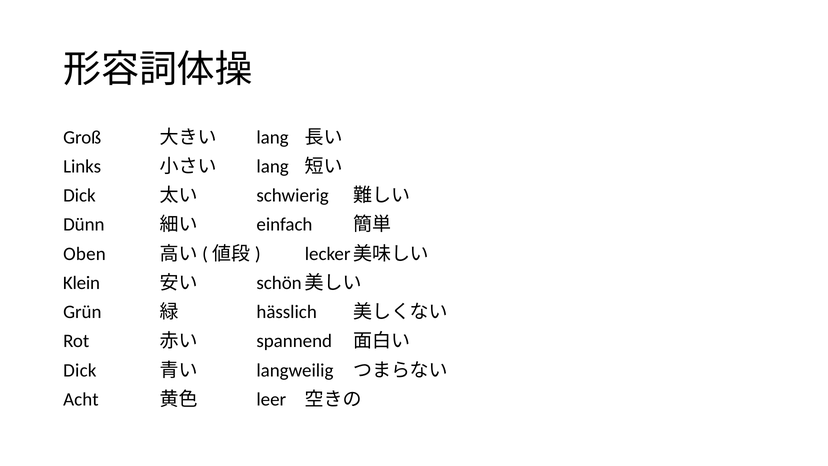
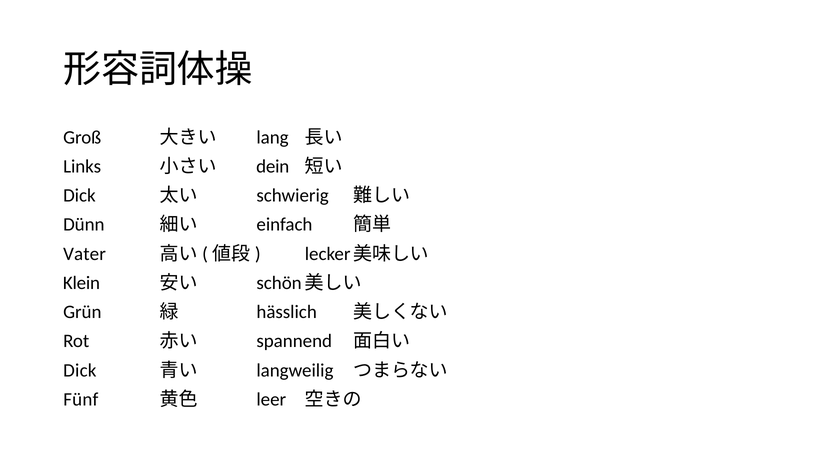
lang at (273, 166): lang -> dein
Oben: Oben -> Vater
Acht: Acht -> Fünf
